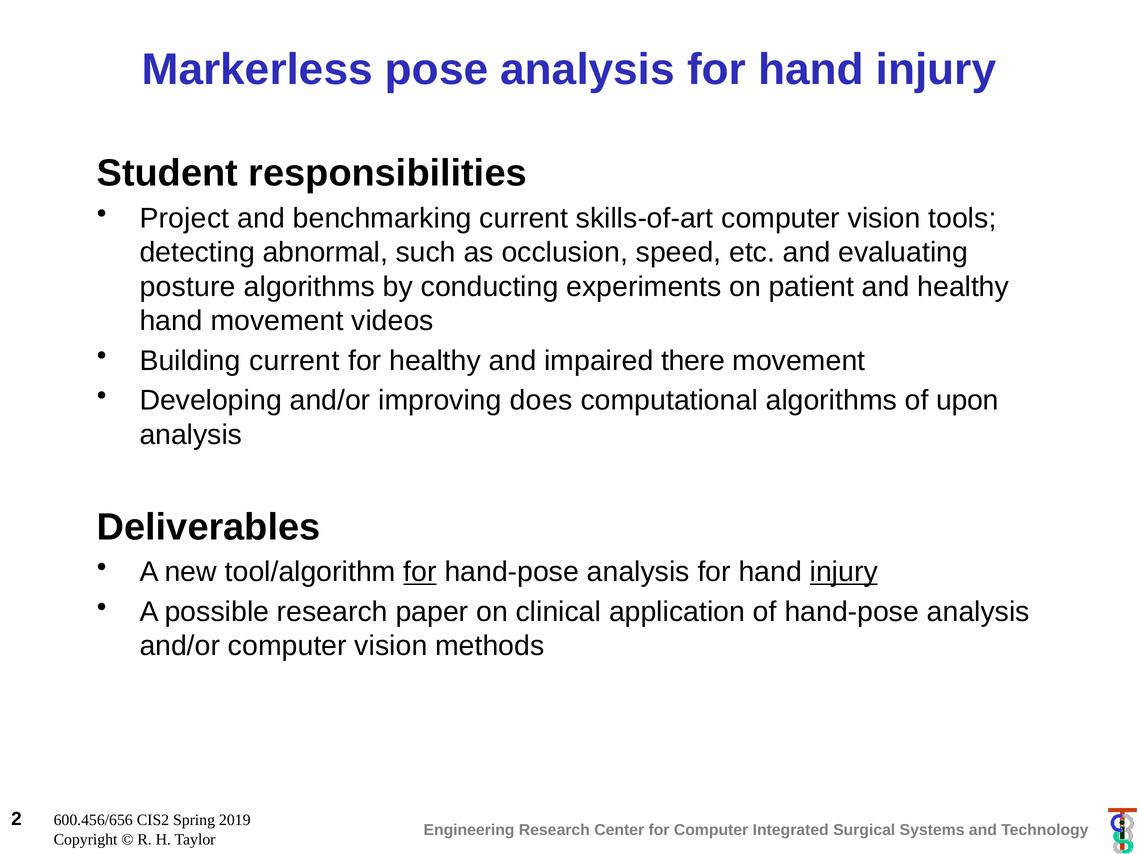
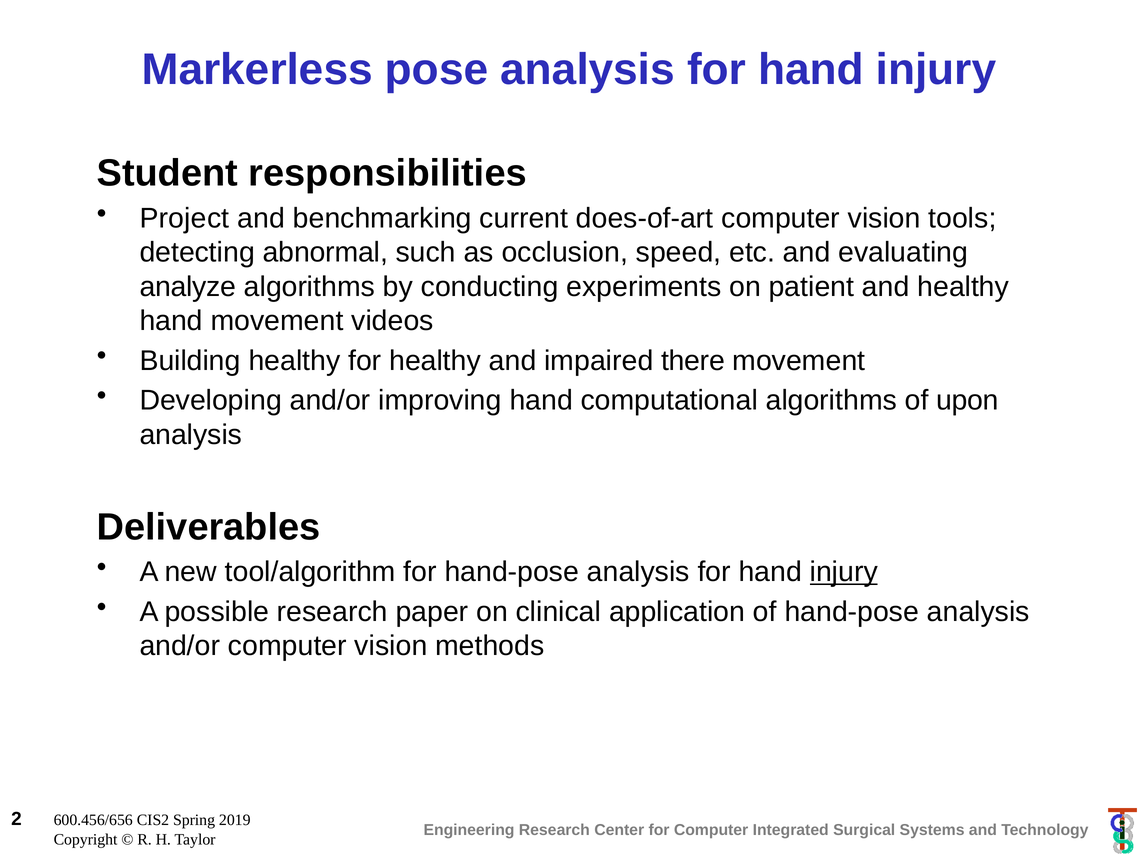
skills-of-art: skills-of-art -> does-of-art
posture: posture -> analyze
Building current: current -> healthy
improving does: does -> hand
for at (420, 572) underline: present -> none
